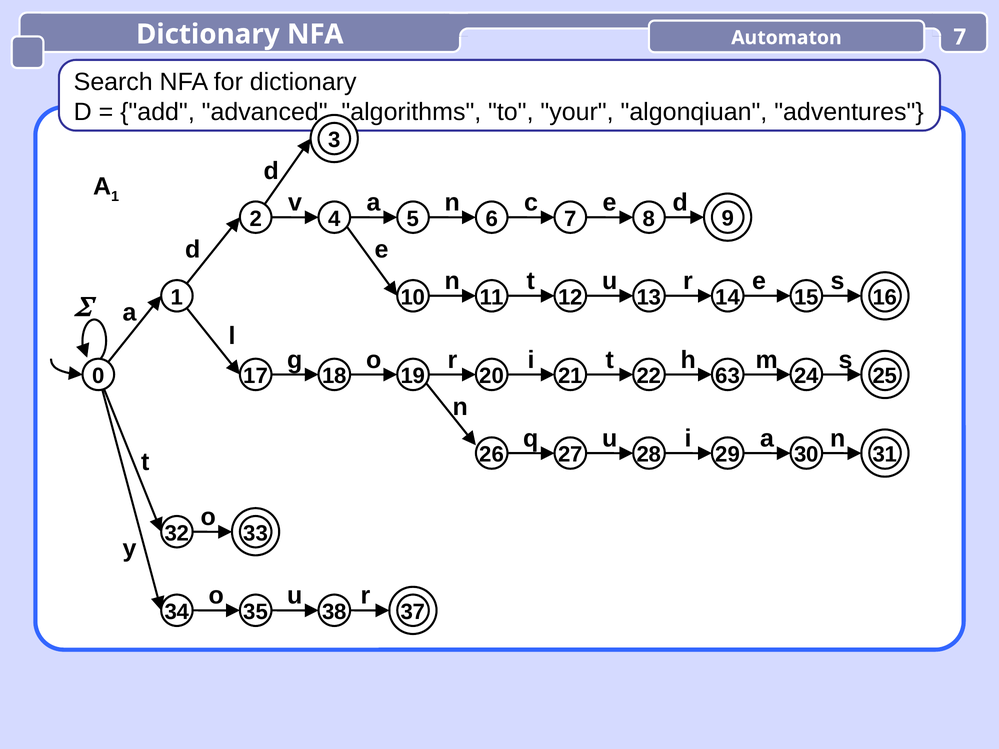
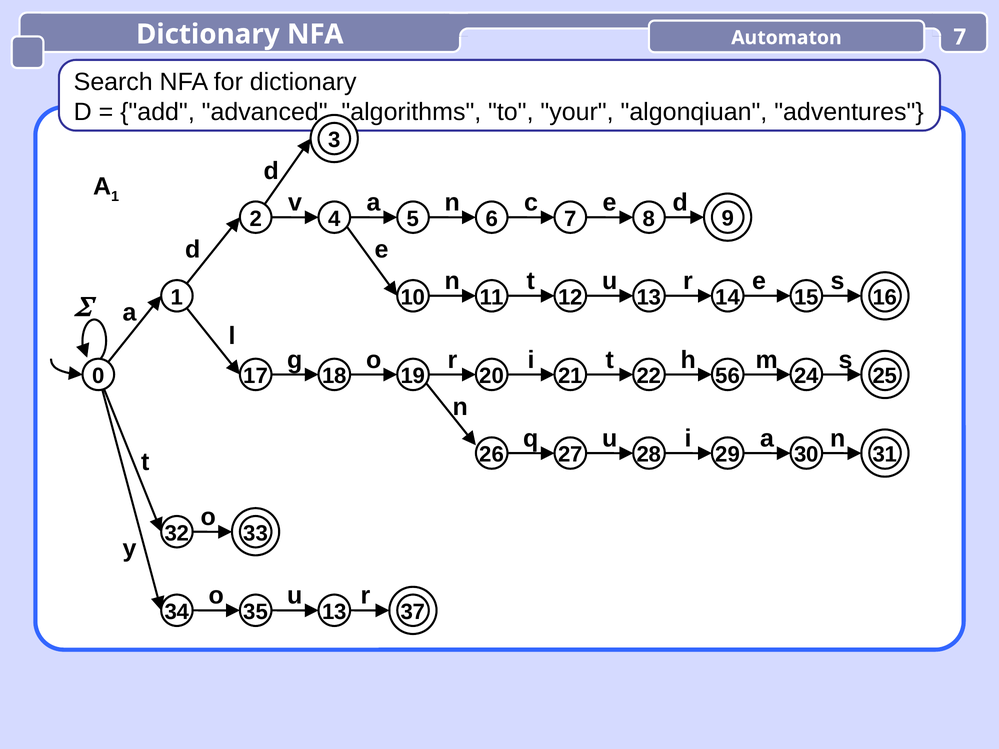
63: 63 -> 56
35 38: 38 -> 13
